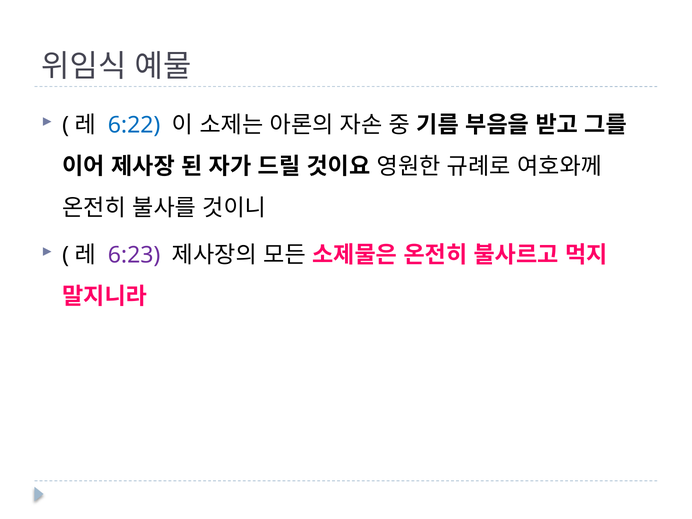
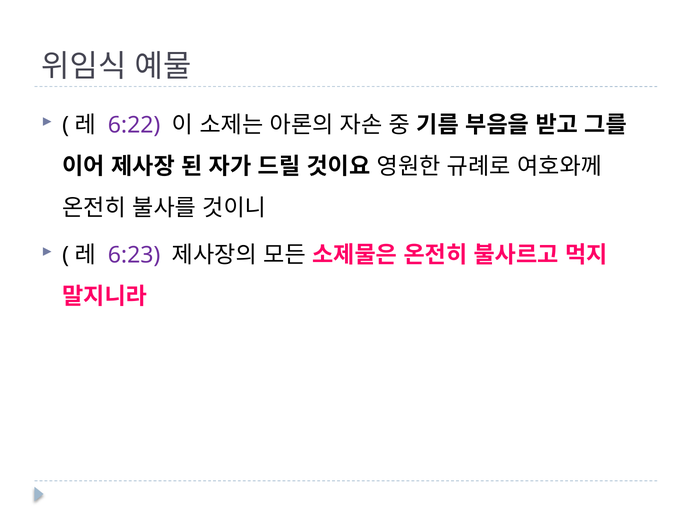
6:22 colour: blue -> purple
